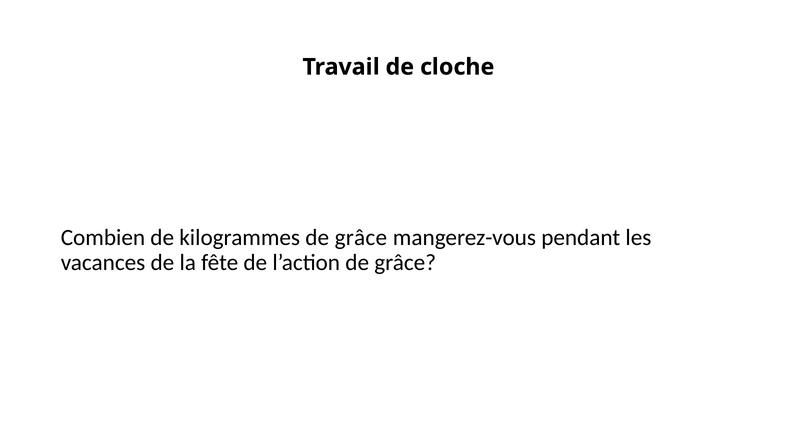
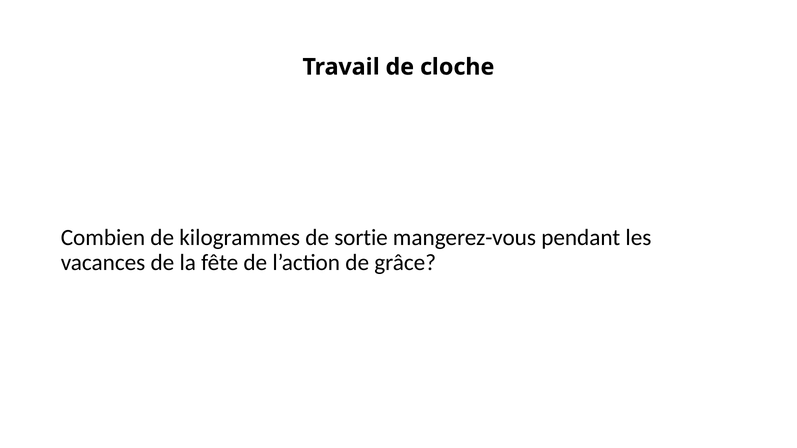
kilogrammes de grâce: grâce -> sortie
